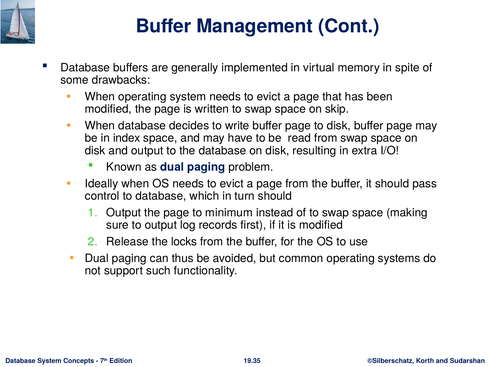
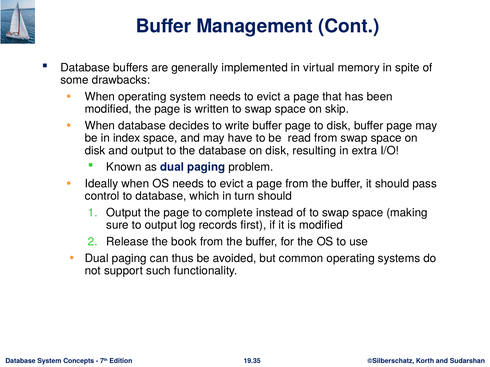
minimum: minimum -> complete
locks: locks -> book
